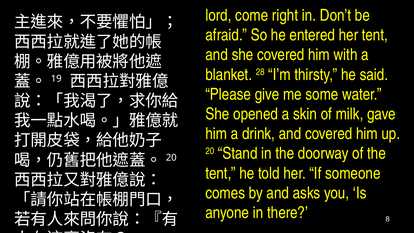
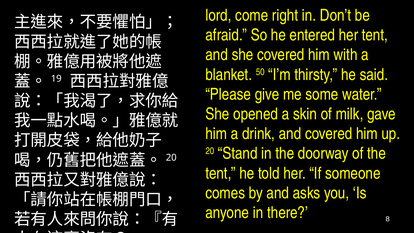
28: 28 -> 50
